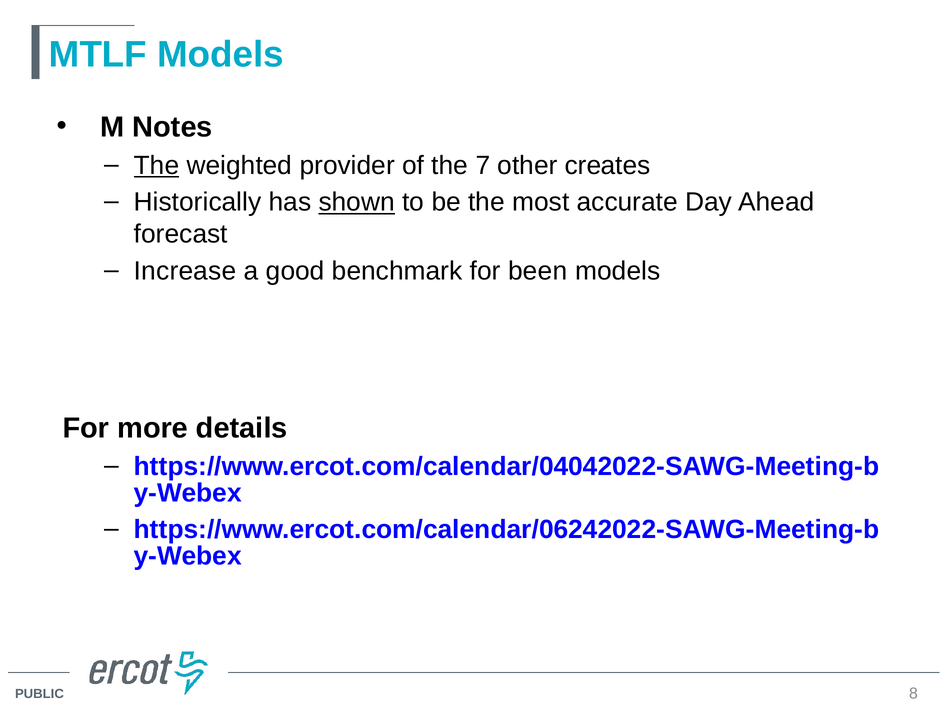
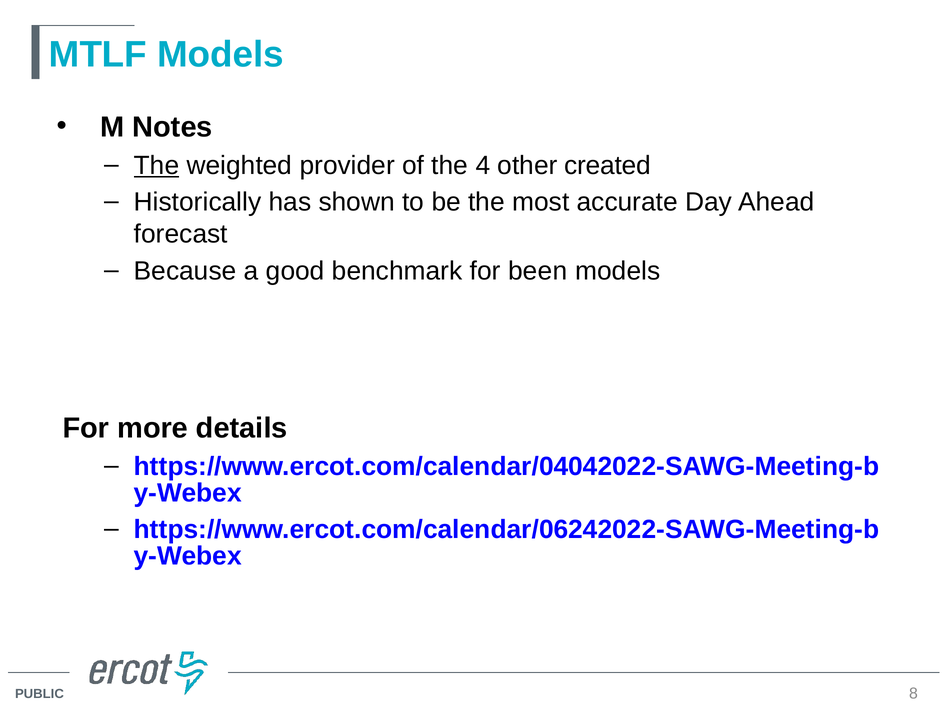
7: 7 -> 4
creates: creates -> created
shown underline: present -> none
Increase: Increase -> Because
